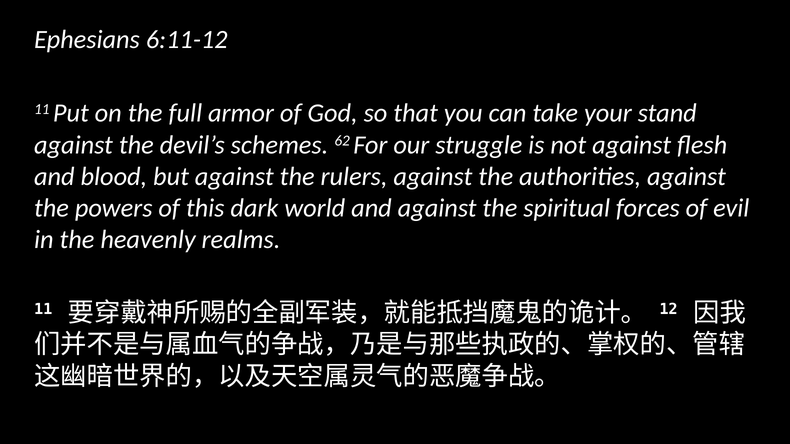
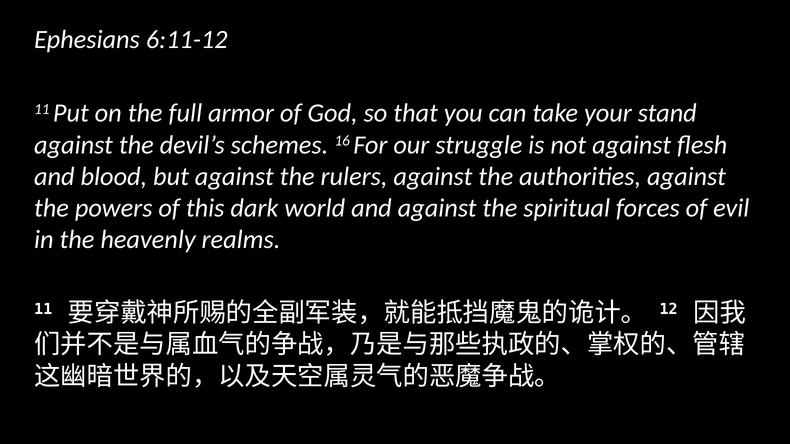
62: 62 -> 16
